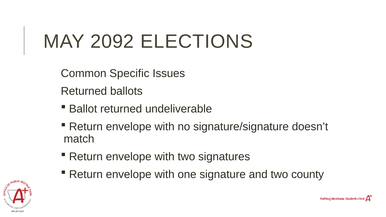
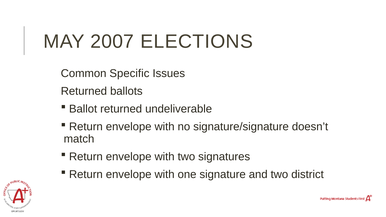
2092: 2092 -> 2007
county: county -> district
